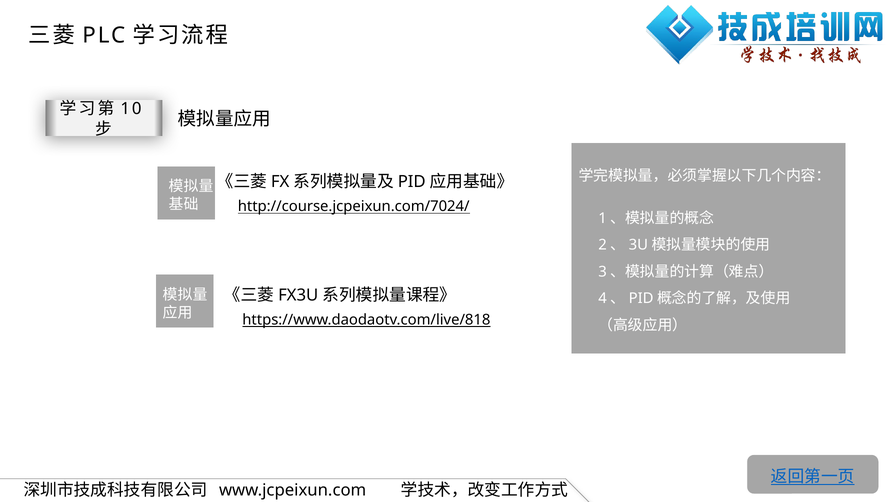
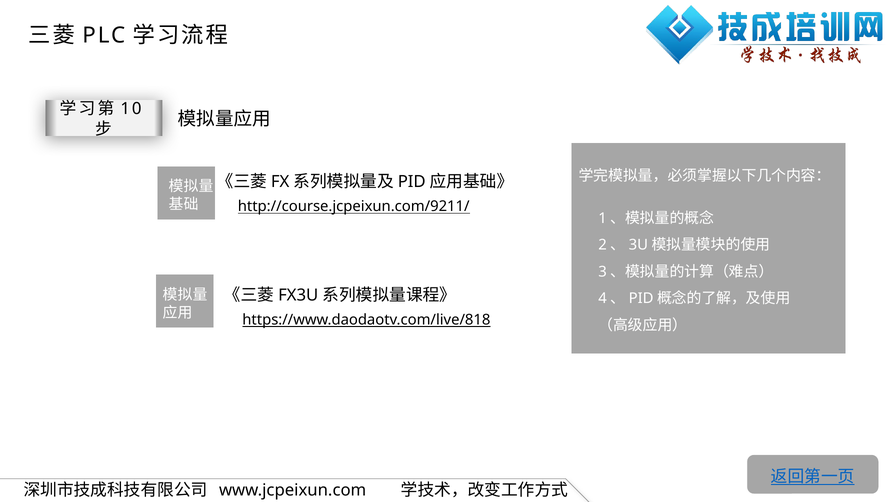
http://course.jcpeixun.com/7024/: http://course.jcpeixun.com/7024/ -> http://course.jcpeixun.com/9211/
